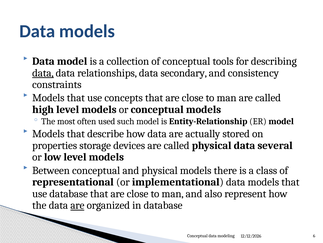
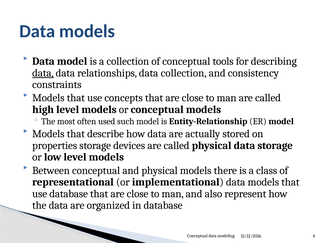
data secondary: secondary -> collection
data several: several -> storage
are at (77, 205) underline: present -> none
